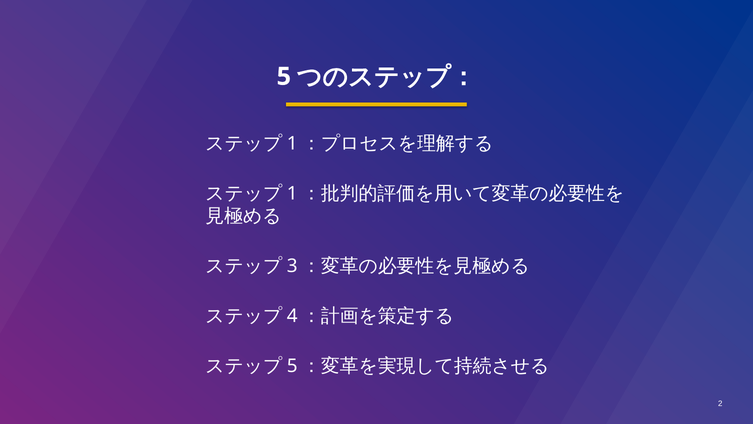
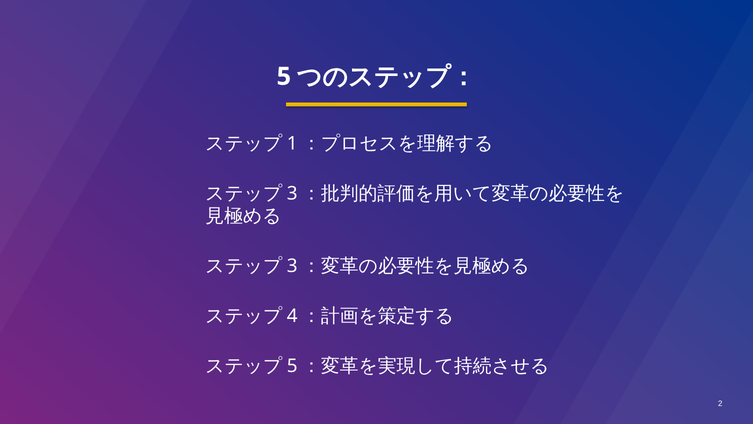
1 at (292, 193): 1 -> 3
